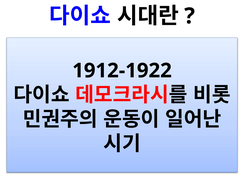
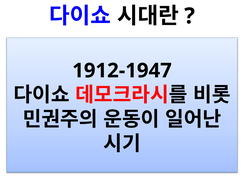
1912-1922: 1912-1922 -> 1912-1947
